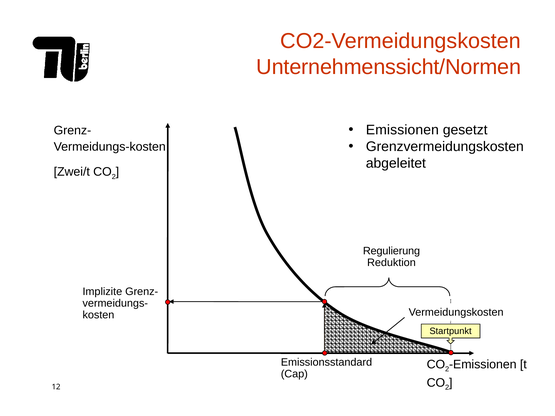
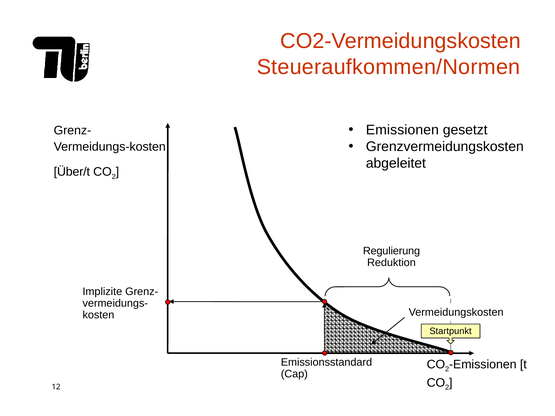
Unternehmenssicht/Normen: Unternehmenssicht/Normen -> Steueraufkommen/Normen
Zwei/t: Zwei/t -> Über/t
